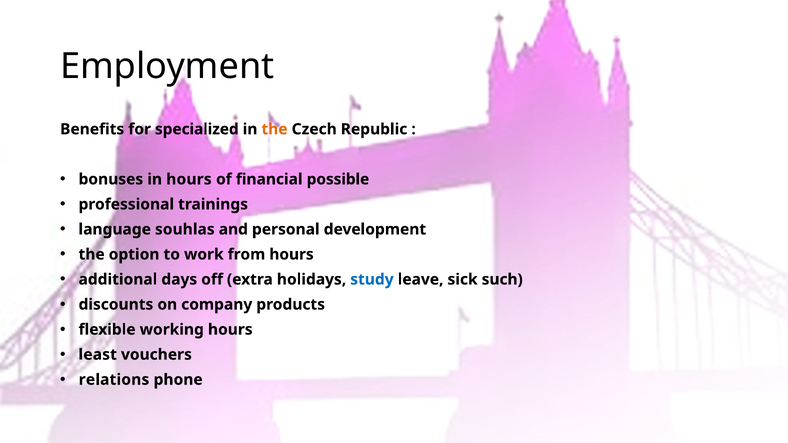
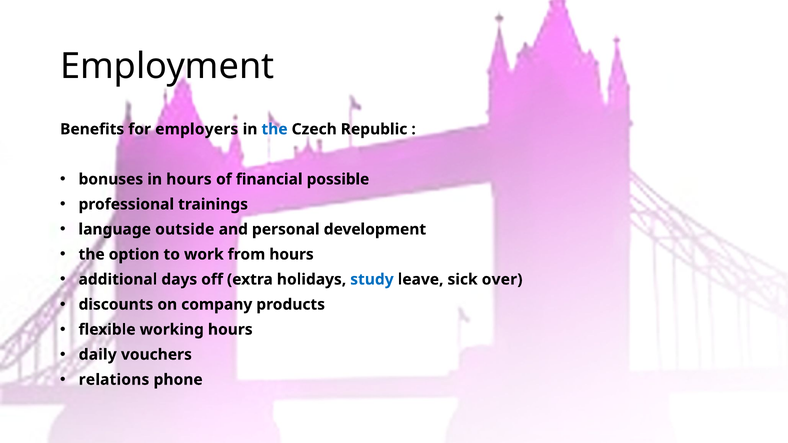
specialized: specialized -> employers
the at (275, 129) colour: orange -> blue
souhlas: souhlas -> outside
such: such -> over
least: least -> daily
